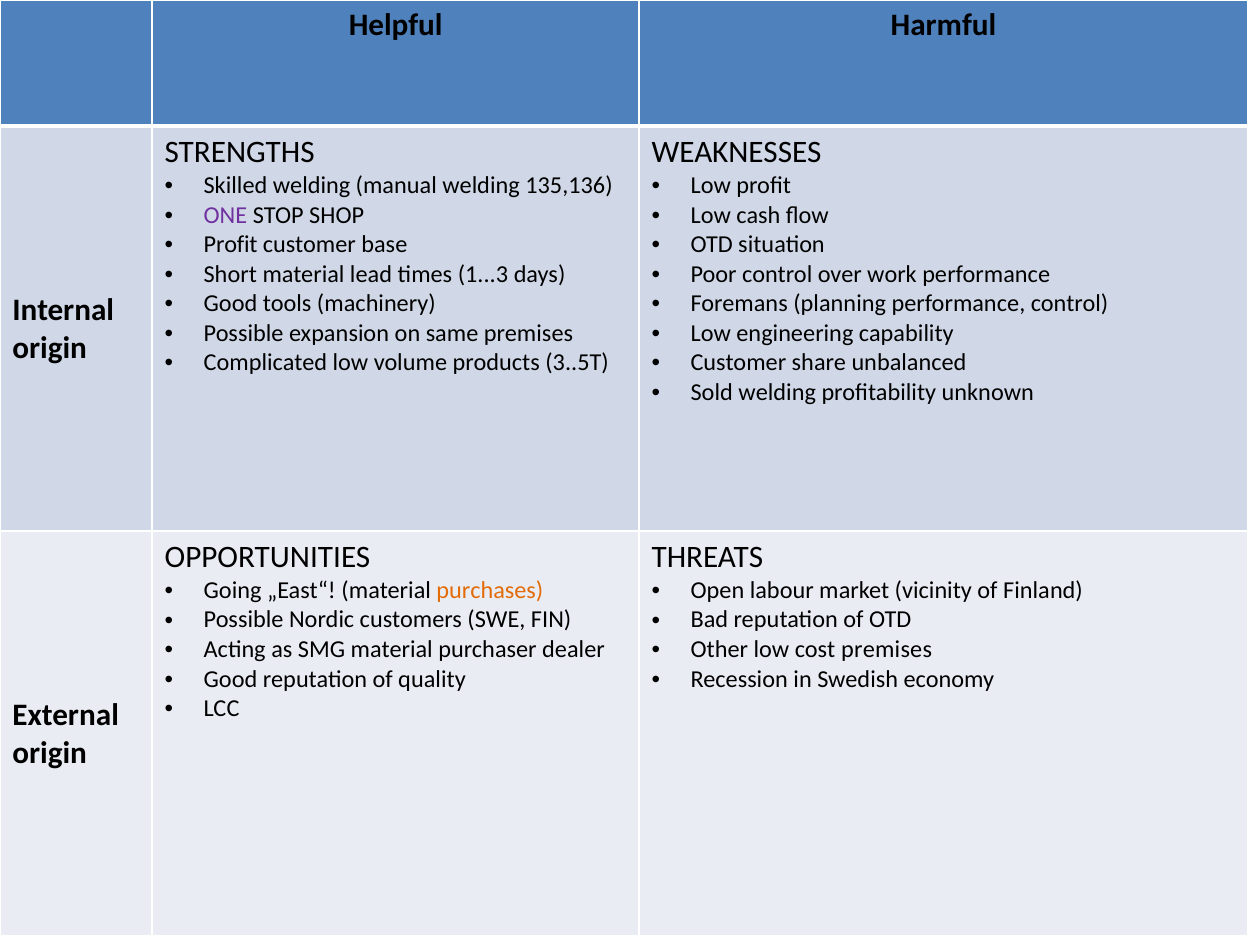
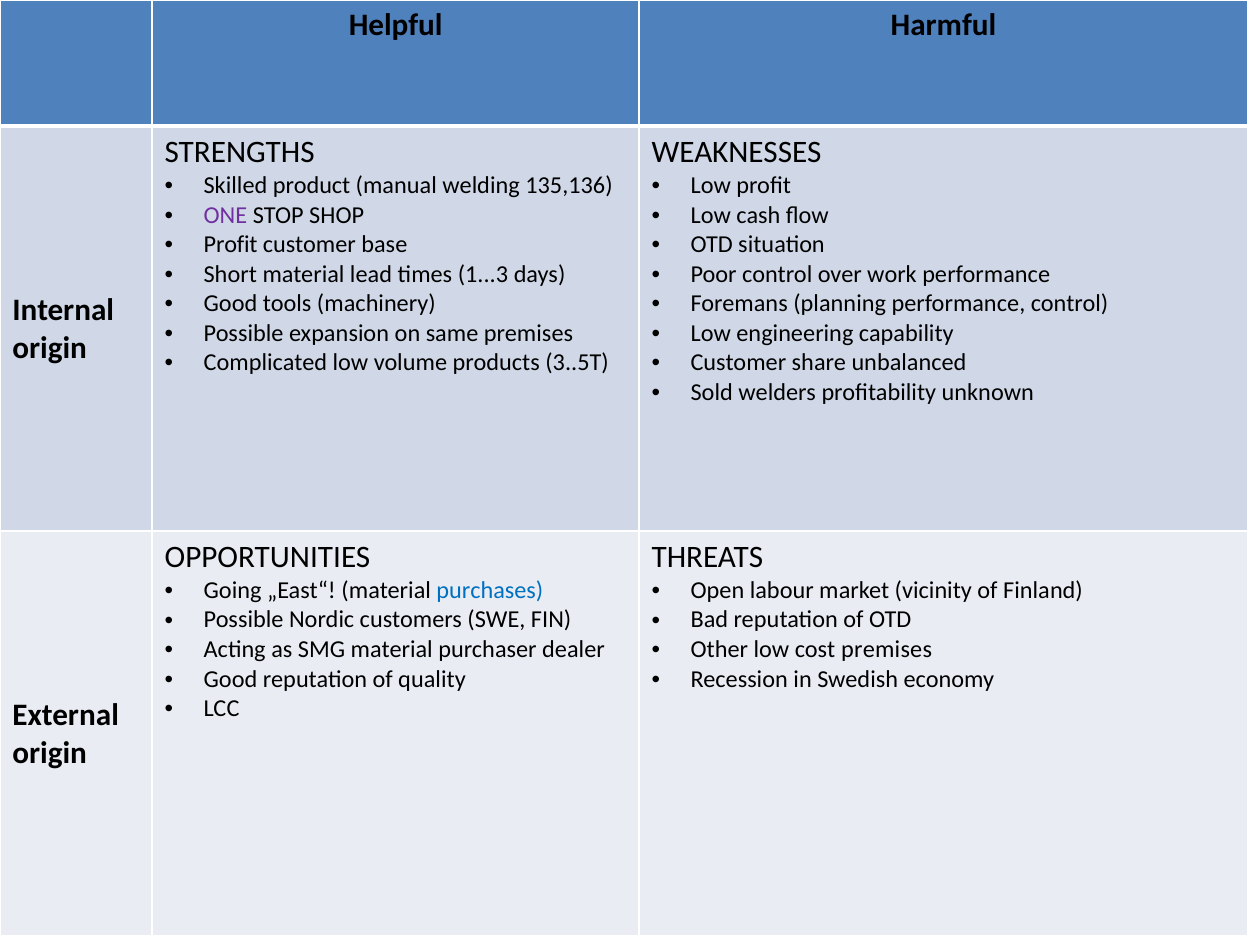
Skilled welding: welding -> product
Sold welding: welding -> welders
purchases colour: orange -> blue
